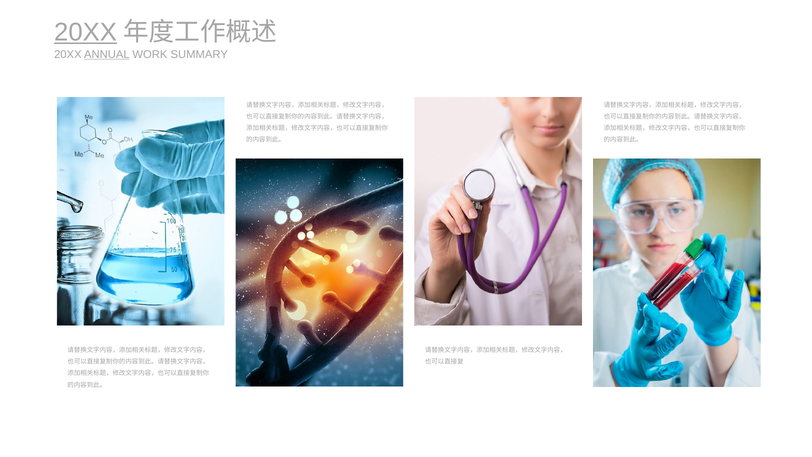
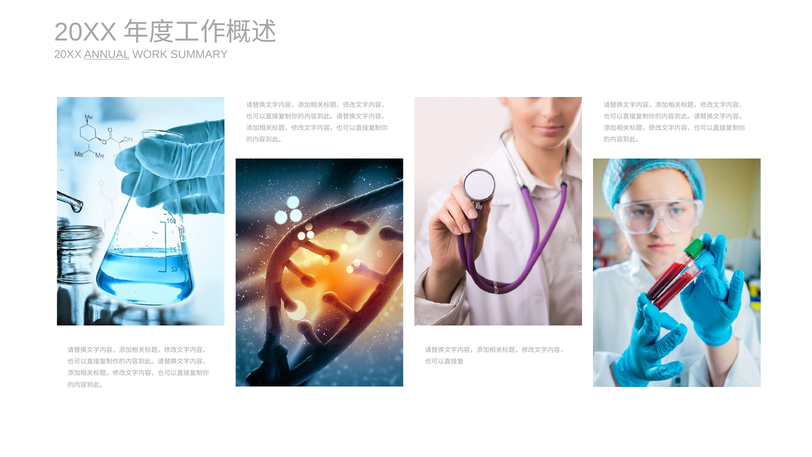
20XX at (85, 32) underline: present -> none
